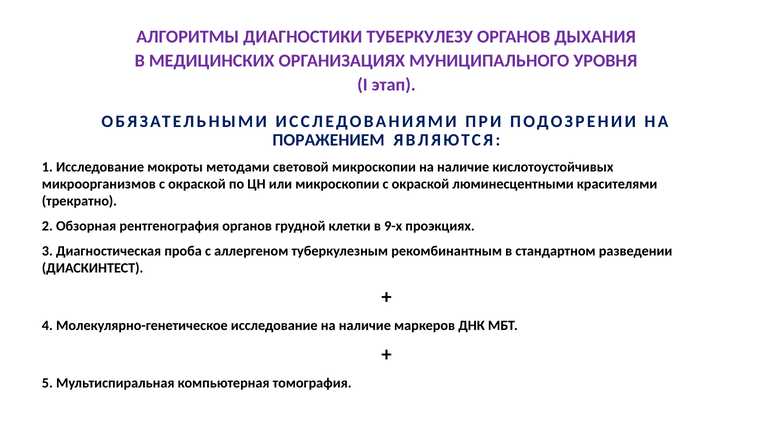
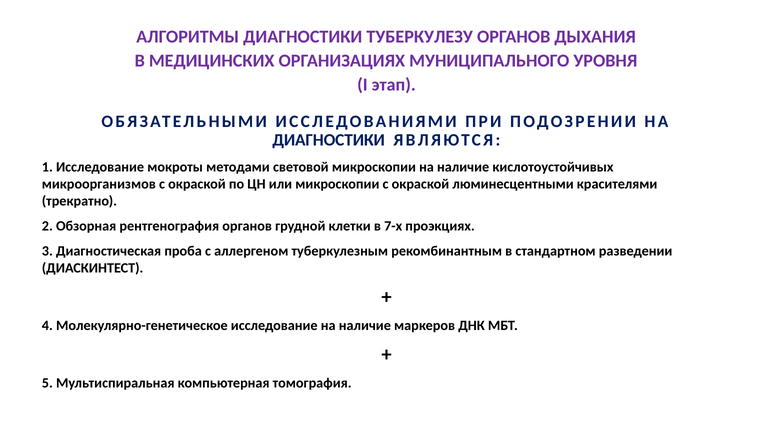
ПОРАЖЕНИЕМ at (328, 140): ПОРАЖЕНИЕМ -> ДИАГНОСТИКИ
9-х: 9-х -> 7-х
